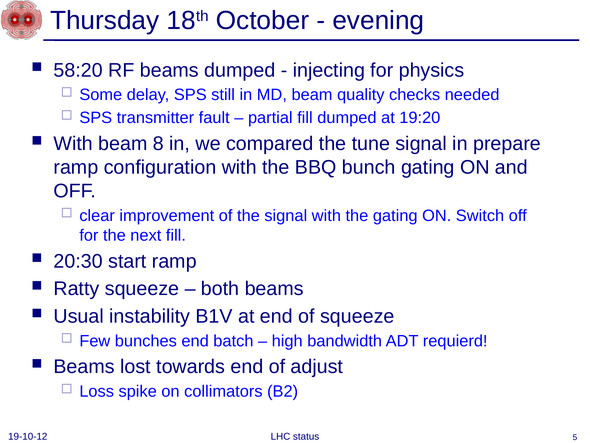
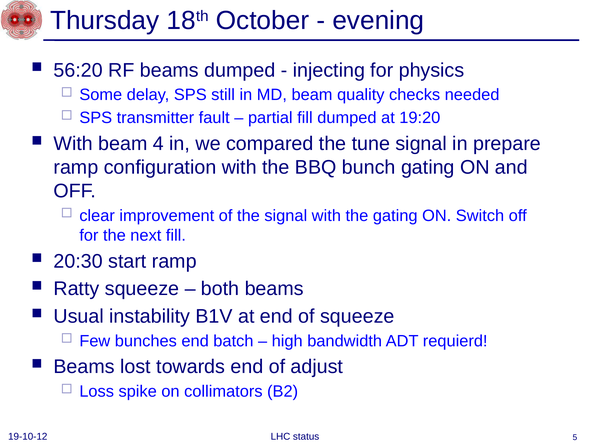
58:20: 58:20 -> 56:20
8: 8 -> 4
